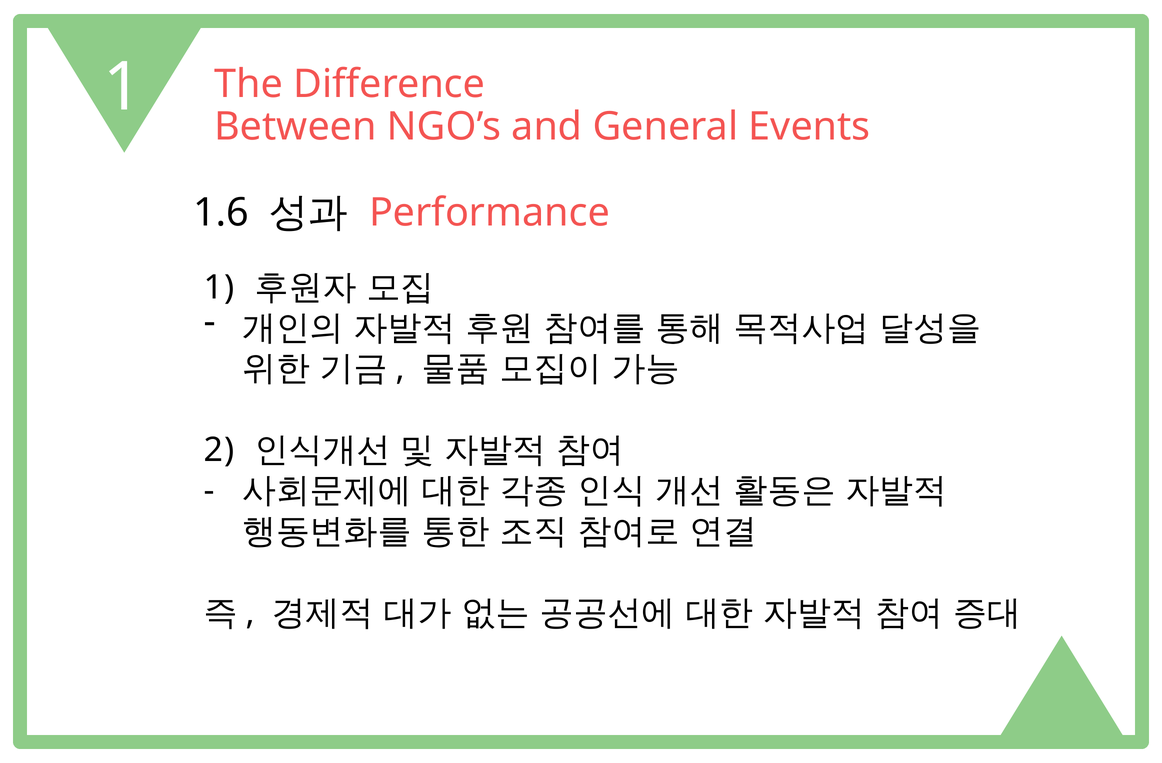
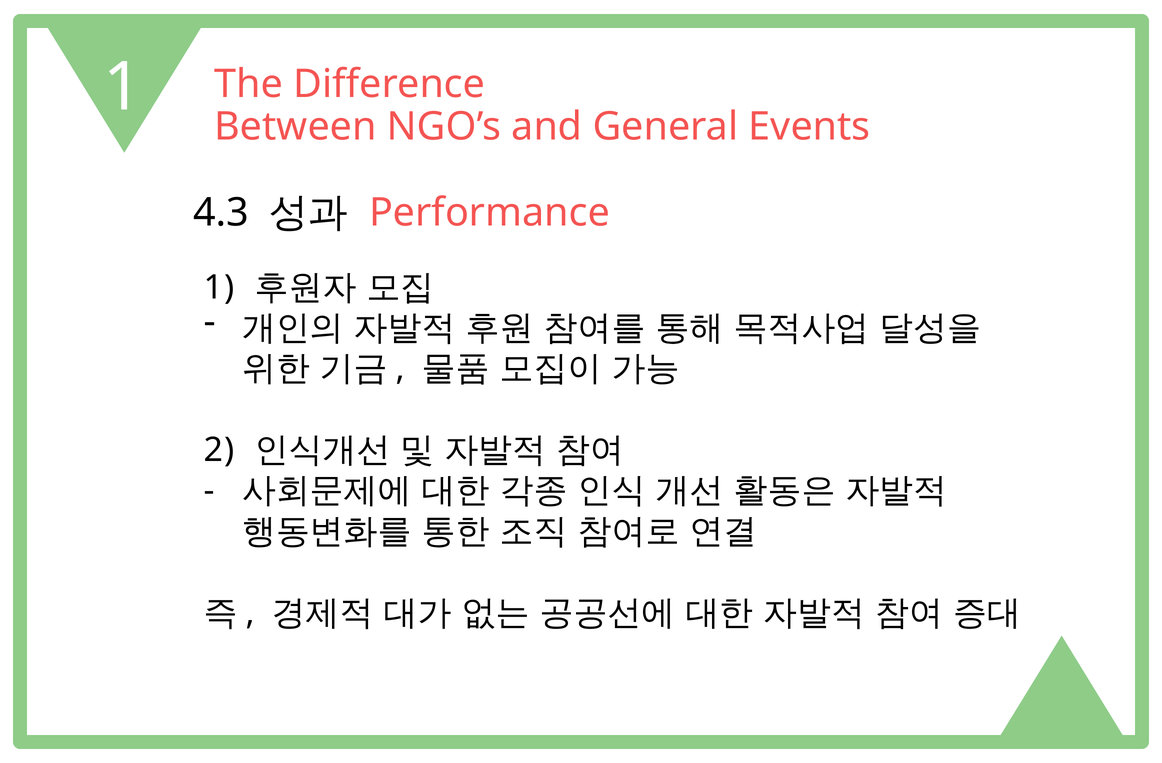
1.6: 1.6 -> 4.3
